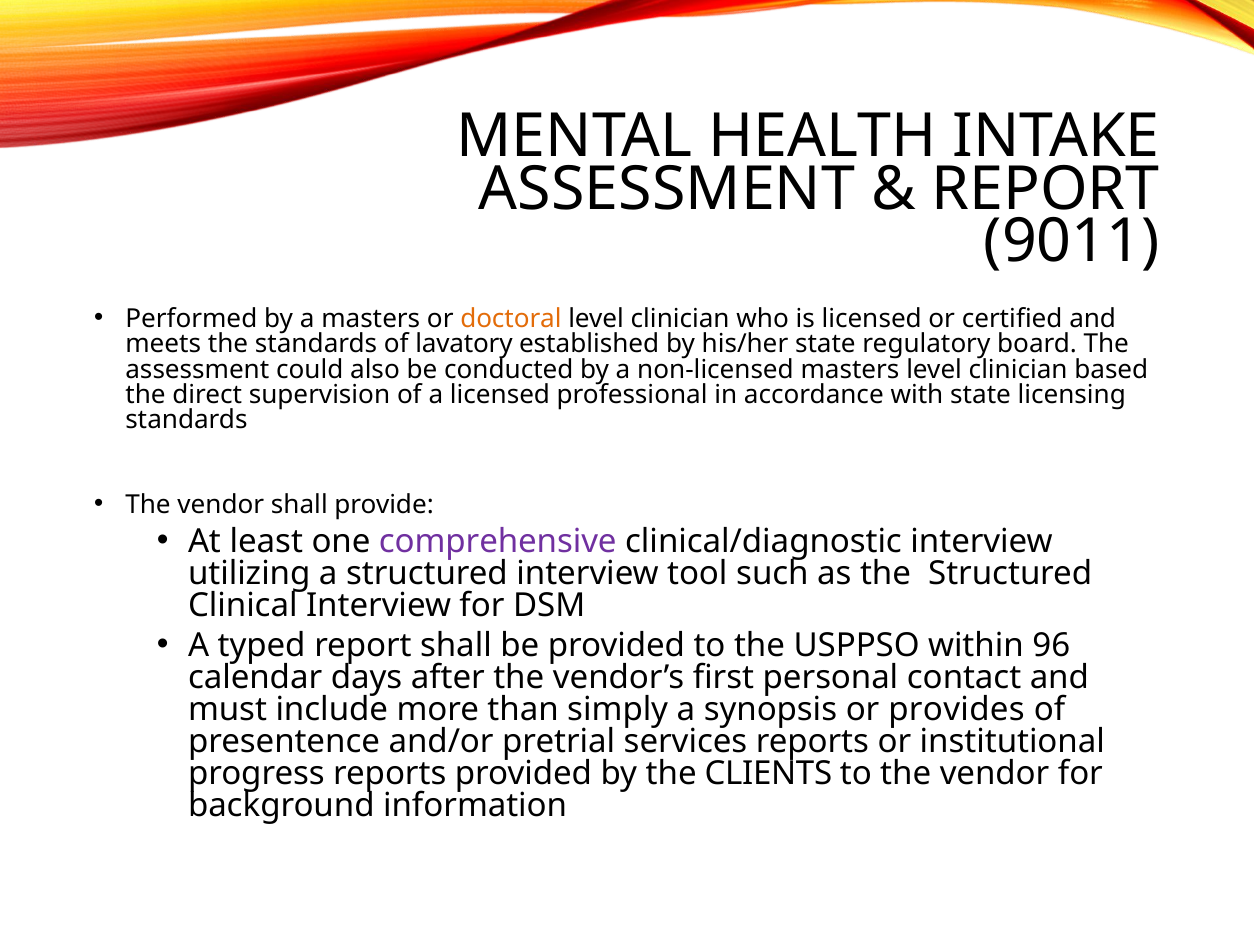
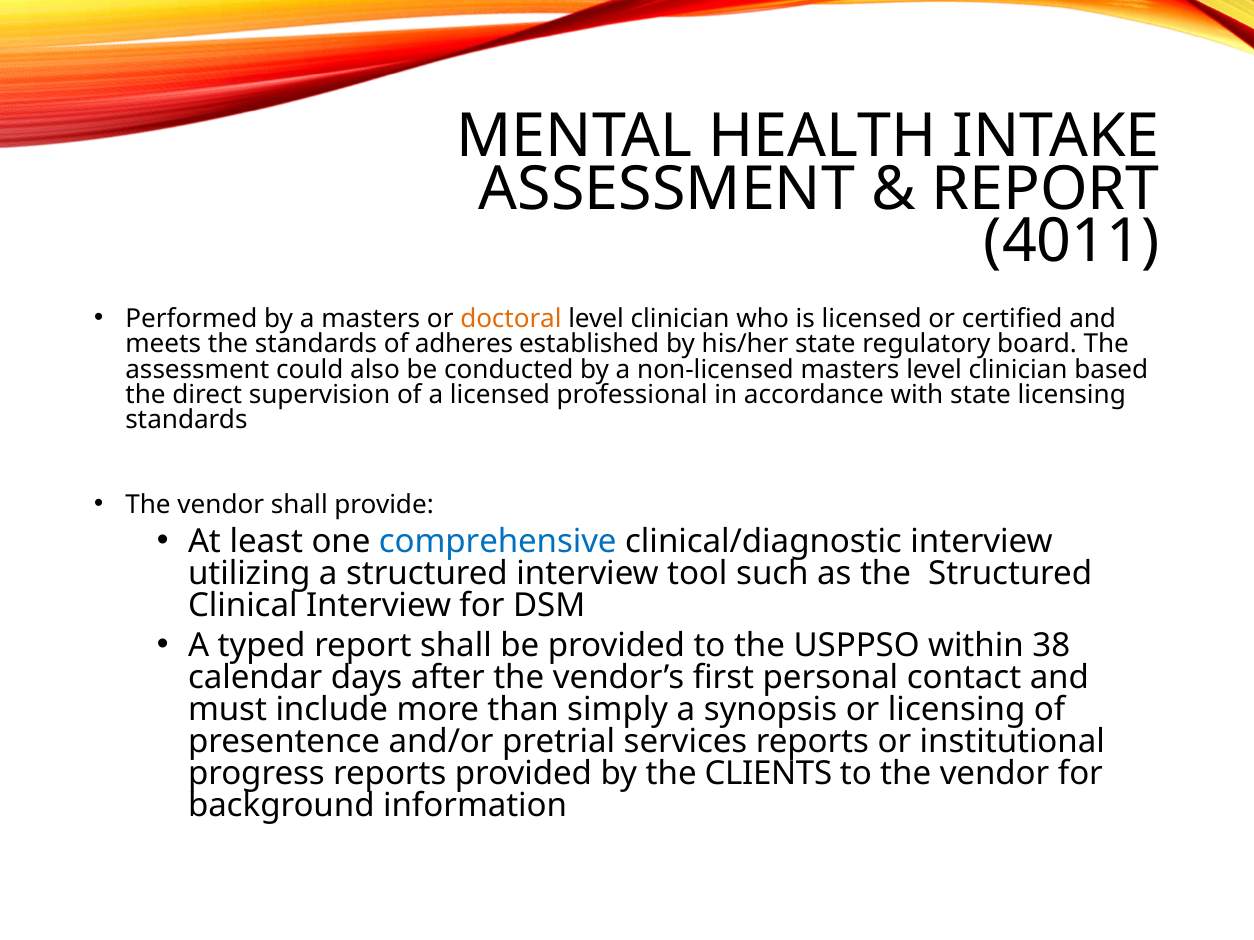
9011: 9011 -> 4011
lavatory: lavatory -> adheres
comprehensive colour: purple -> blue
96: 96 -> 38
or provides: provides -> licensing
